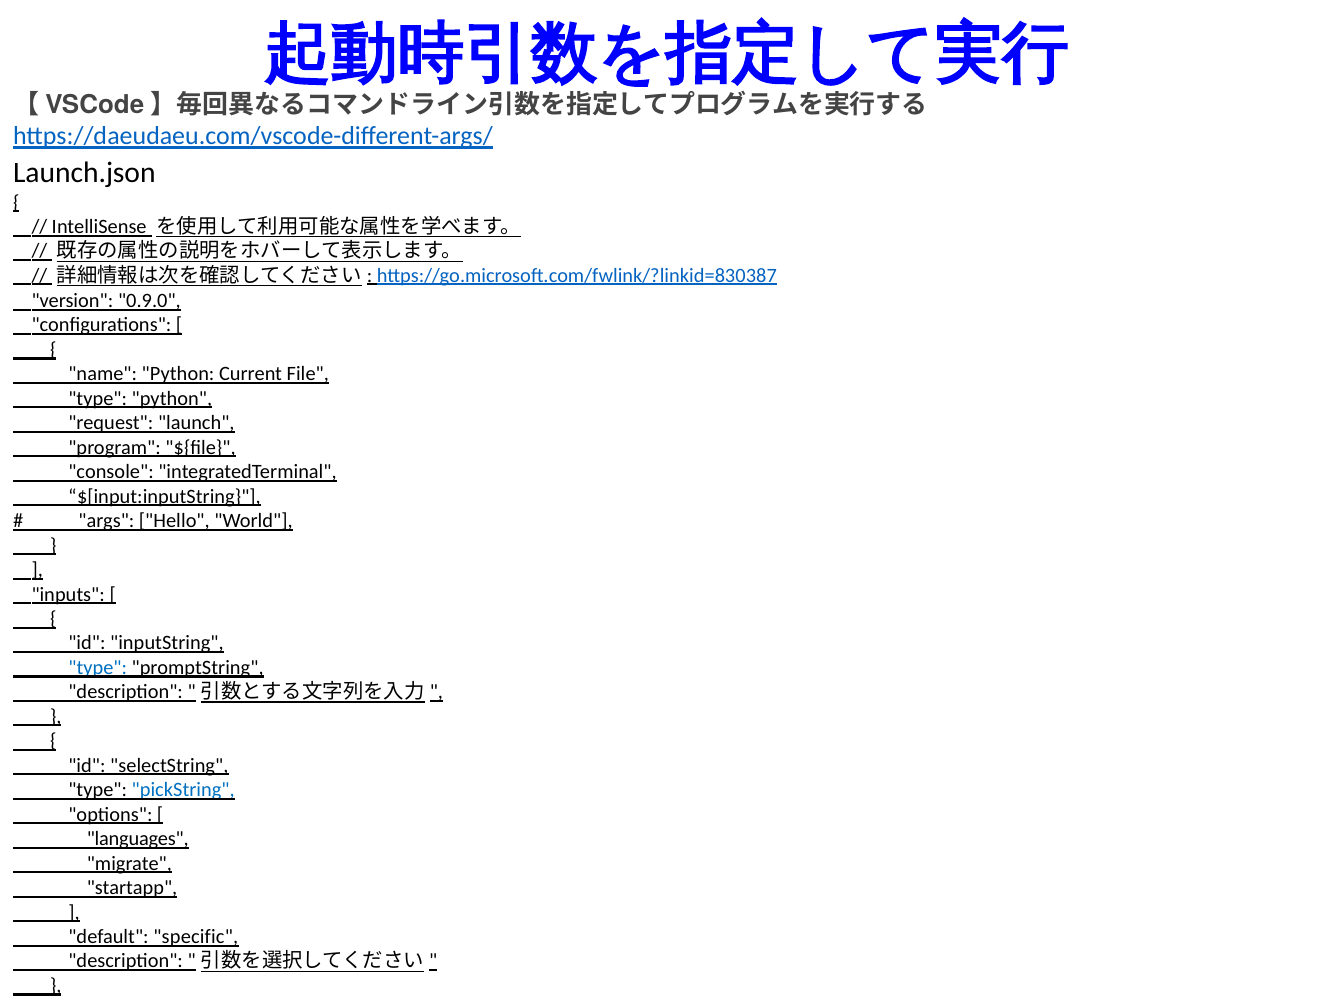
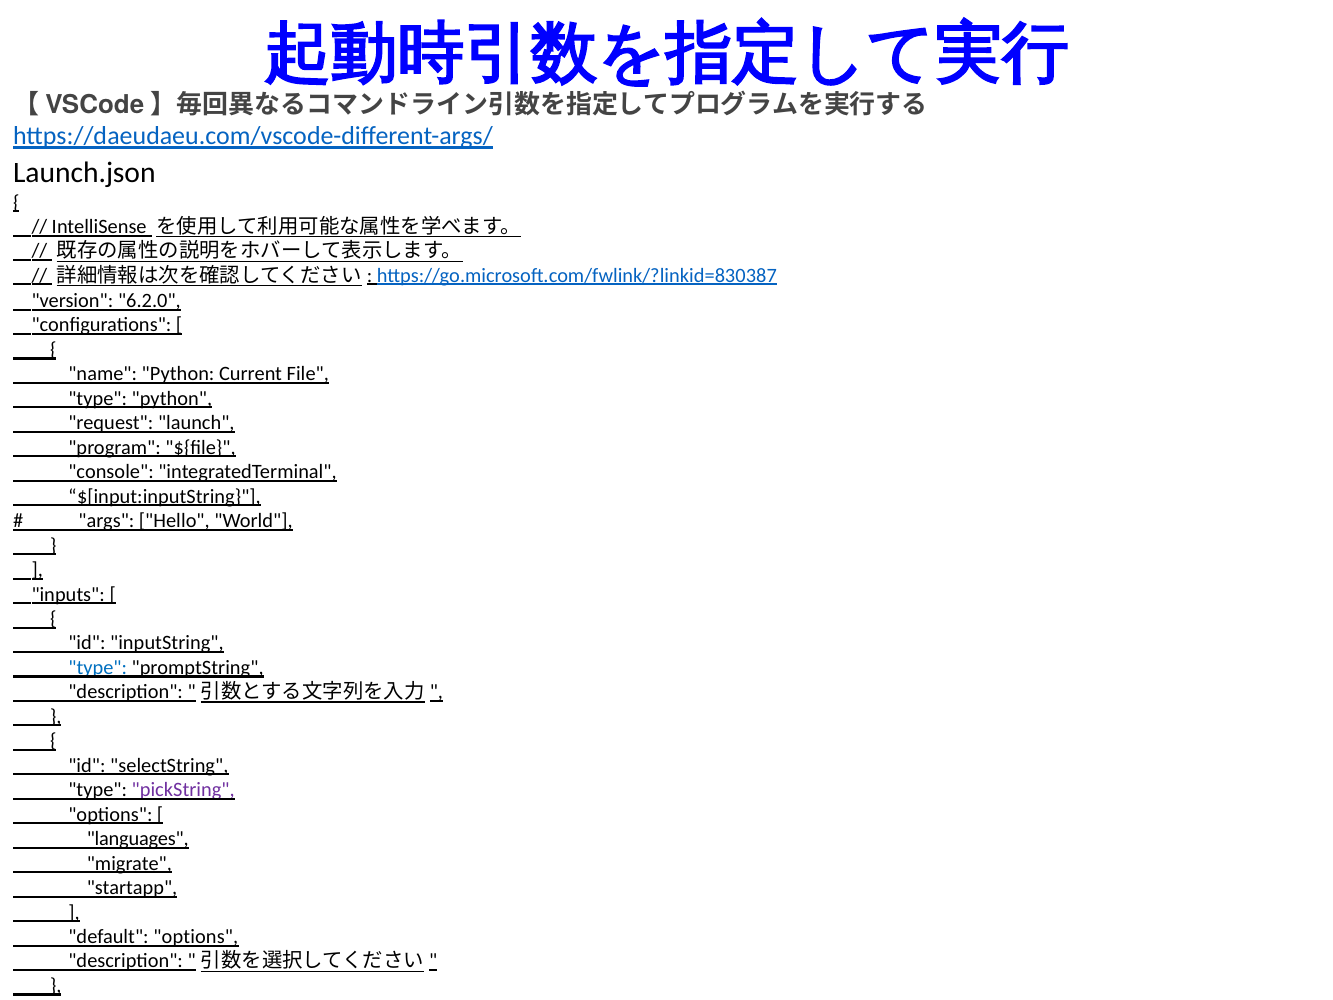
0.9.0: 0.9.0 -> 6.2.0
pickString colour: blue -> purple
default specific: specific -> options
